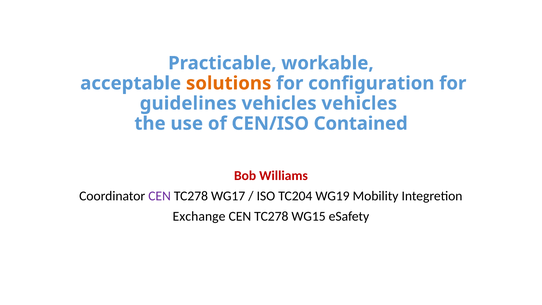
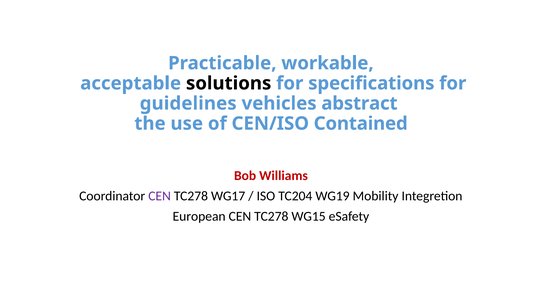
solutions colour: orange -> black
configuration: configuration -> specifications
vehicles vehicles: vehicles -> abstract
Exchange: Exchange -> European
